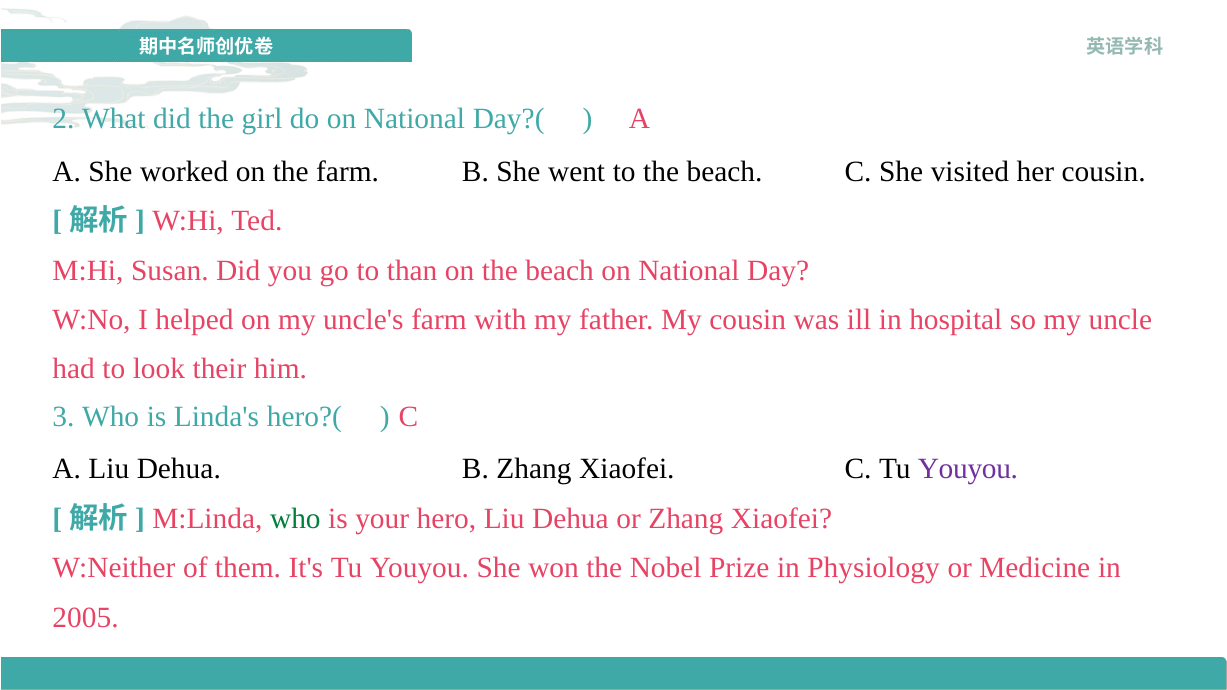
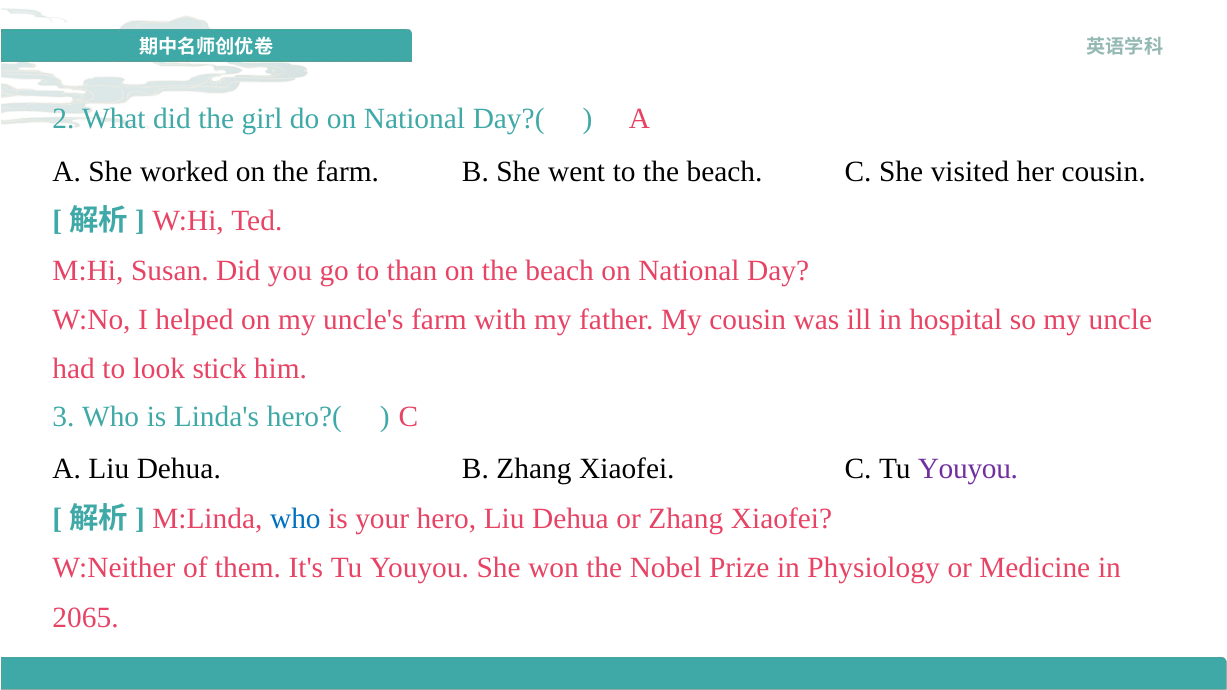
their: their -> stick
who at (295, 519) colour: green -> blue
2005: 2005 -> 2065
